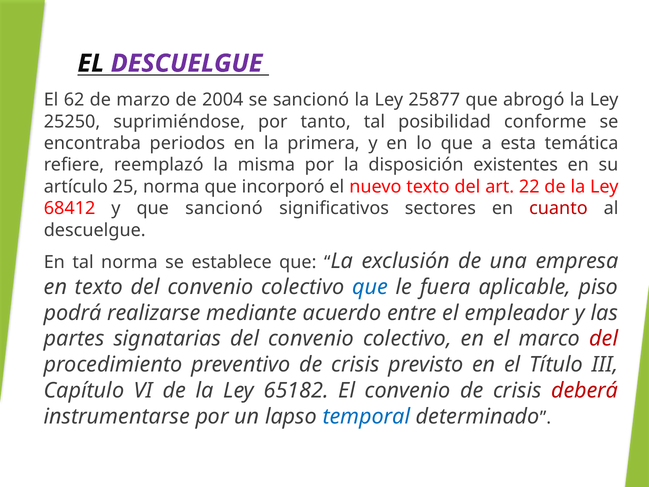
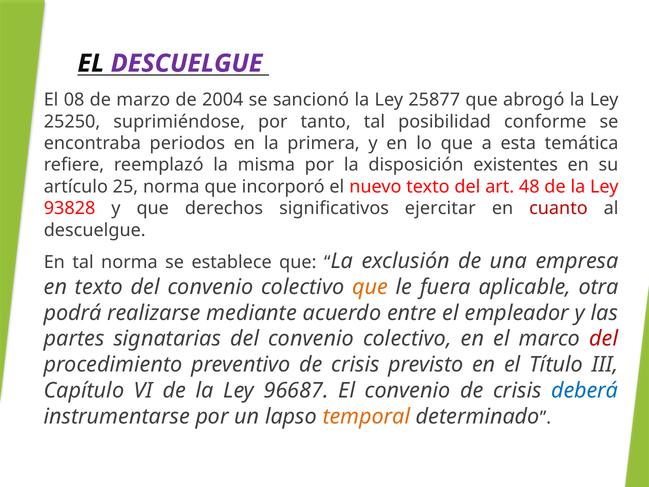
62: 62 -> 08
22: 22 -> 48
68412: 68412 -> 93828
que sancionó: sancionó -> derechos
sectores: sectores -> ejercitar
que at (370, 287) colour: blue -> orange
piso: piso -> otra
65182: 65182 -> 96687
deberá colour: red -> blue
temporal colour: blue -> orange
